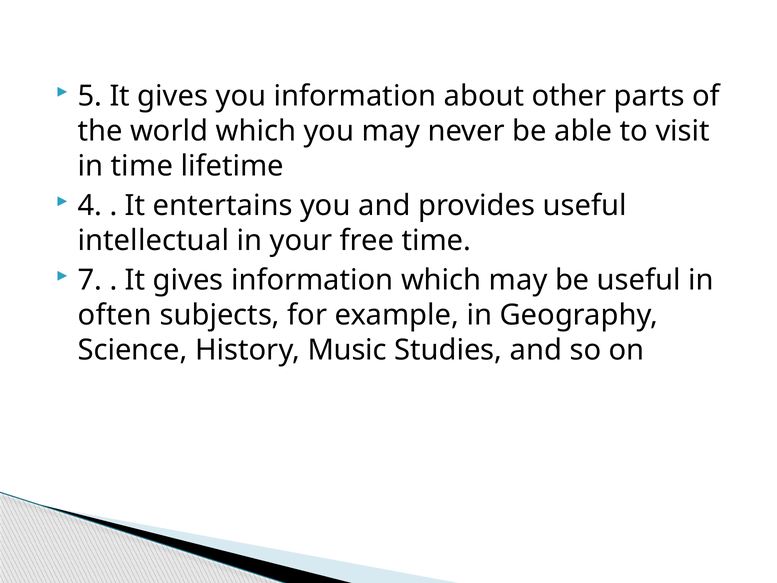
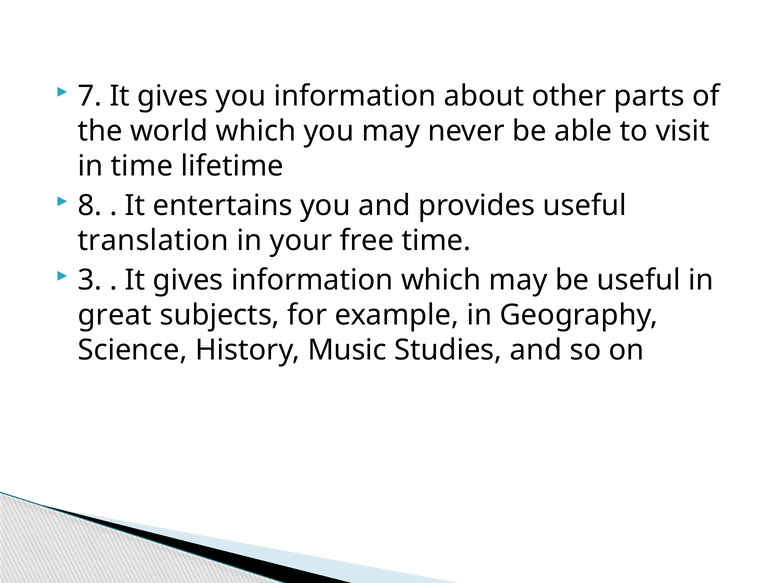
5: 5 -> 7
4: 4 -> 8
intellectual: intellectual -> translation
7: 7 -> 3
often: often -> great
